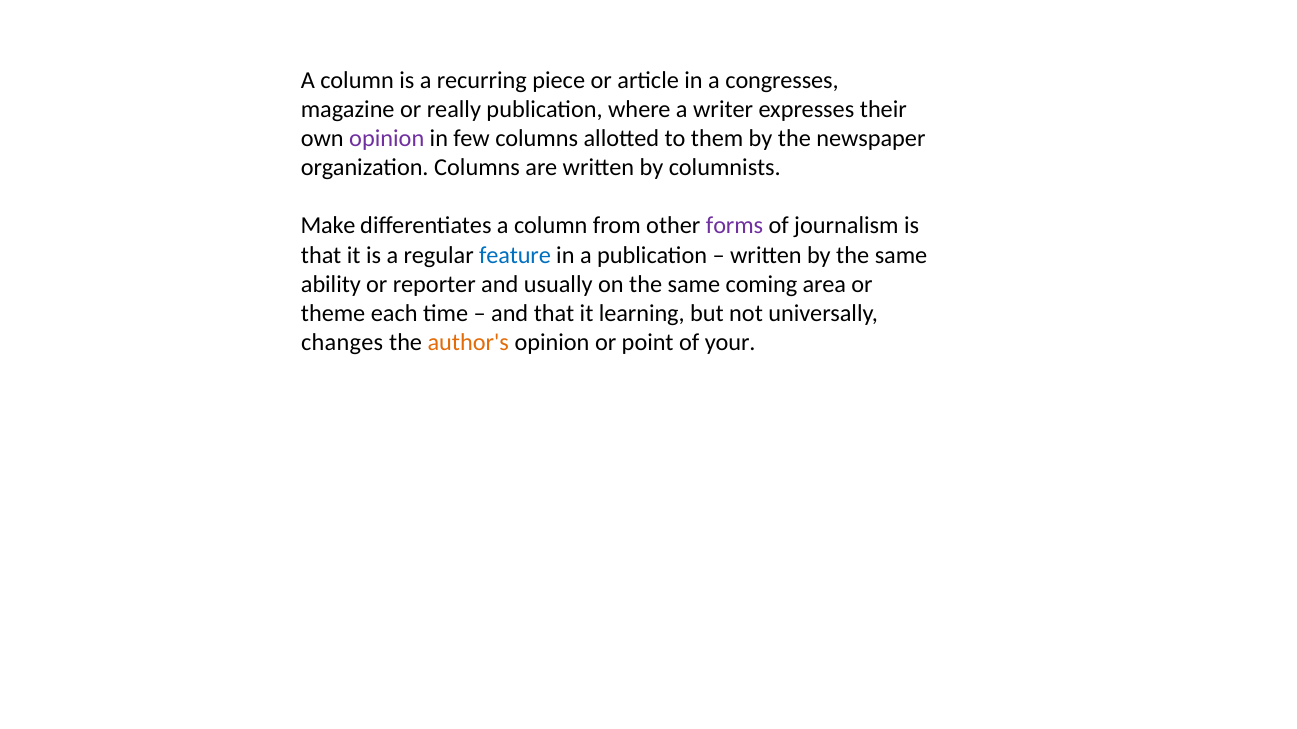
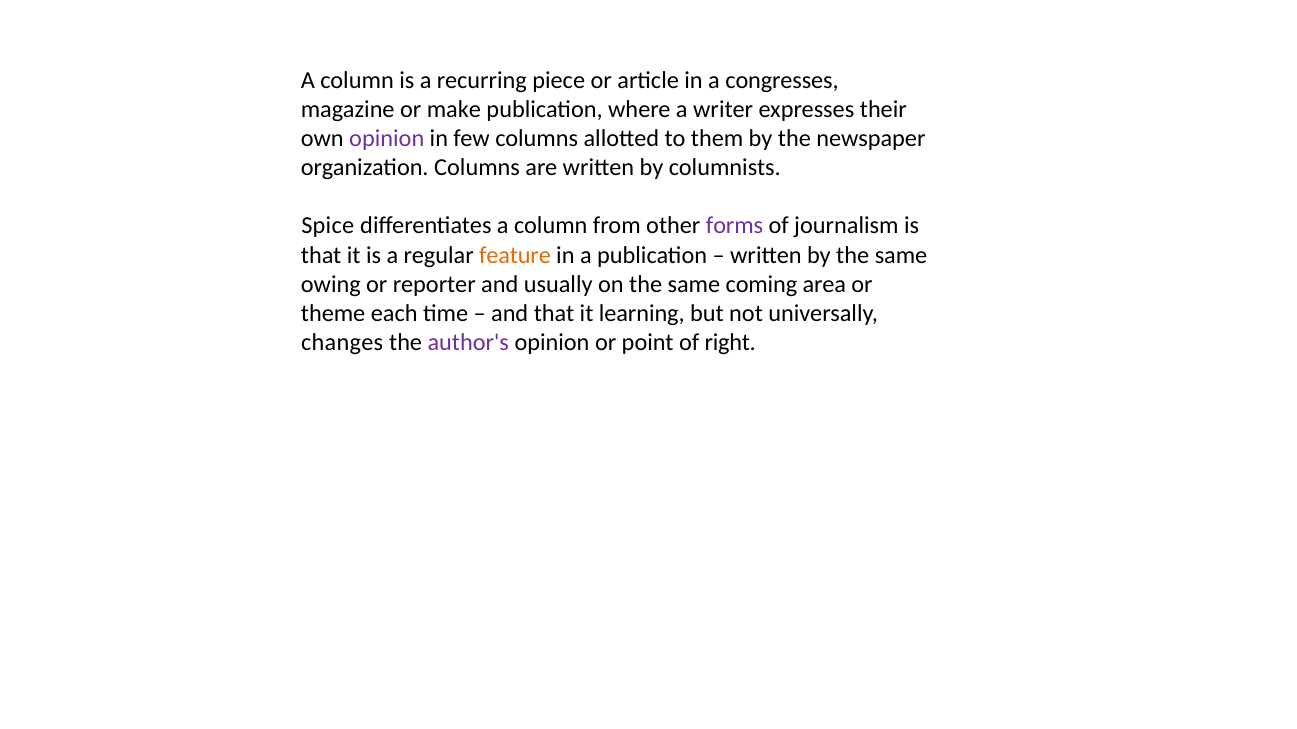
really: really -> make
Make: Make -> Spice
feature colour: blue -> orange
ability: ability -> owing
author's colour: orange -> purple
your: your -> right
